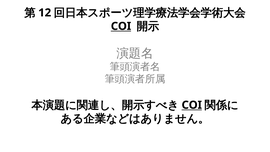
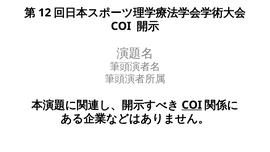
COI at (121, 26) underline: present -> none
